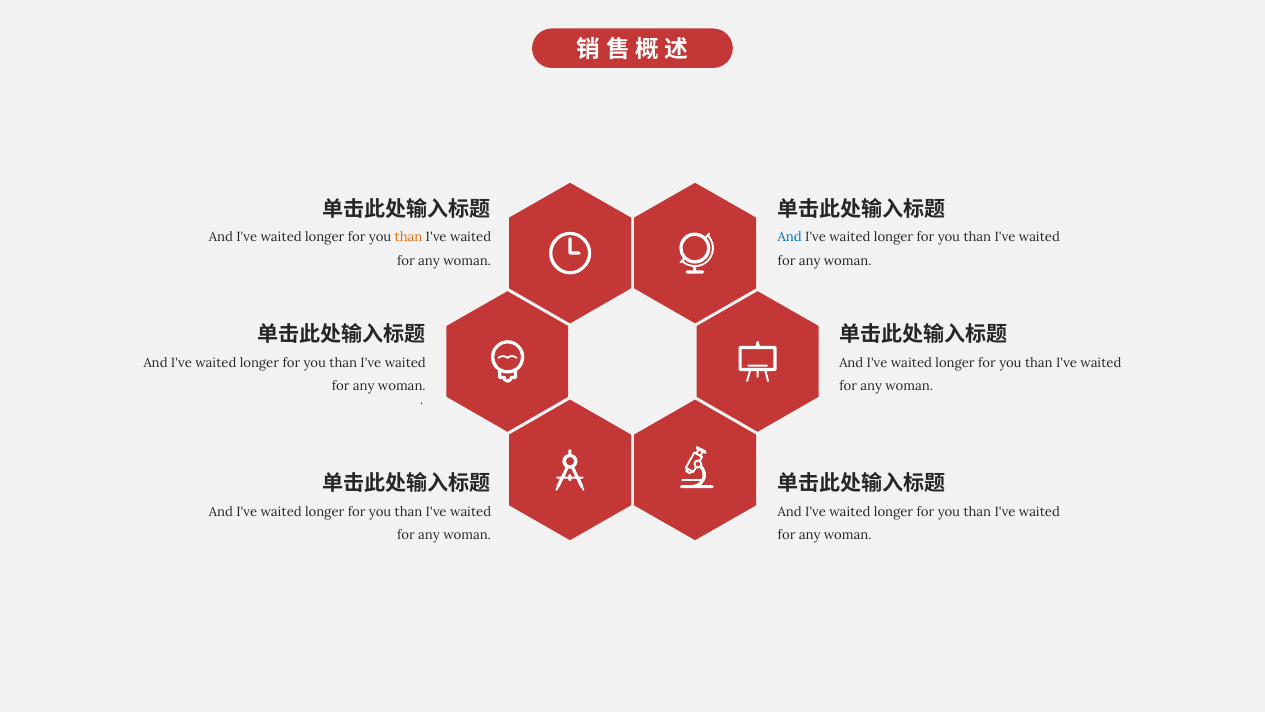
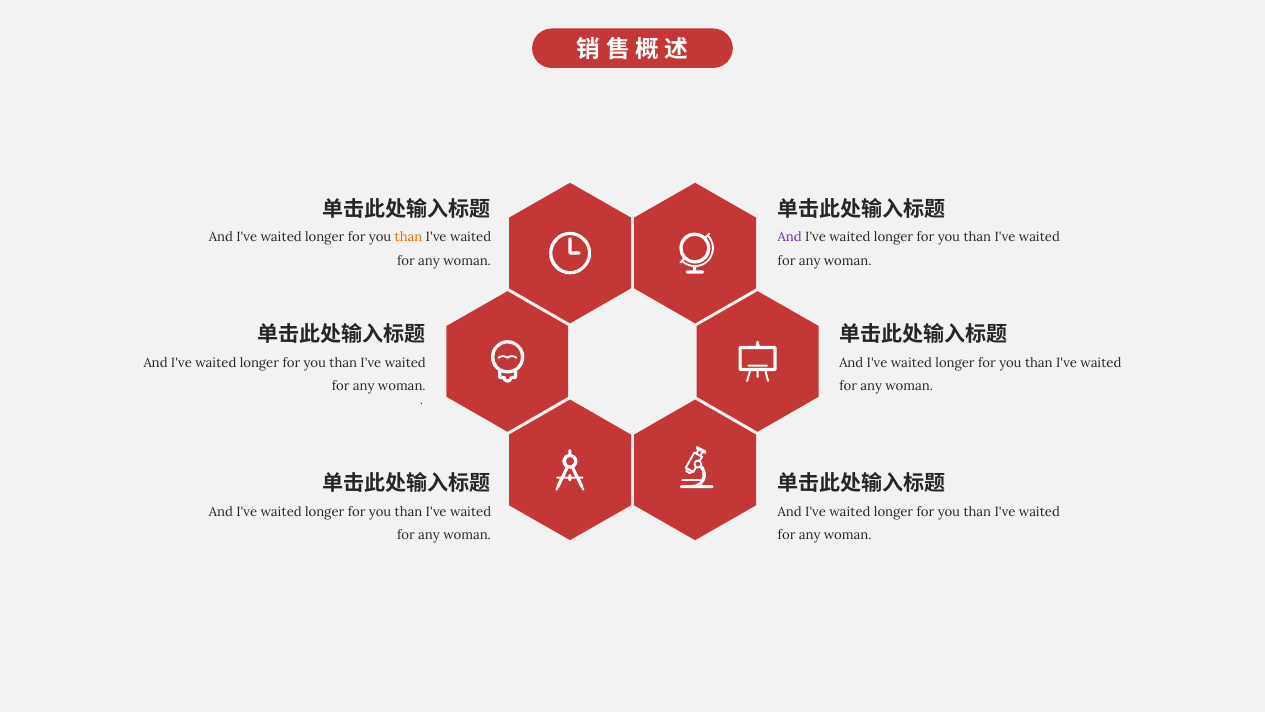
And at (790, 237) colour: blue -> purple
